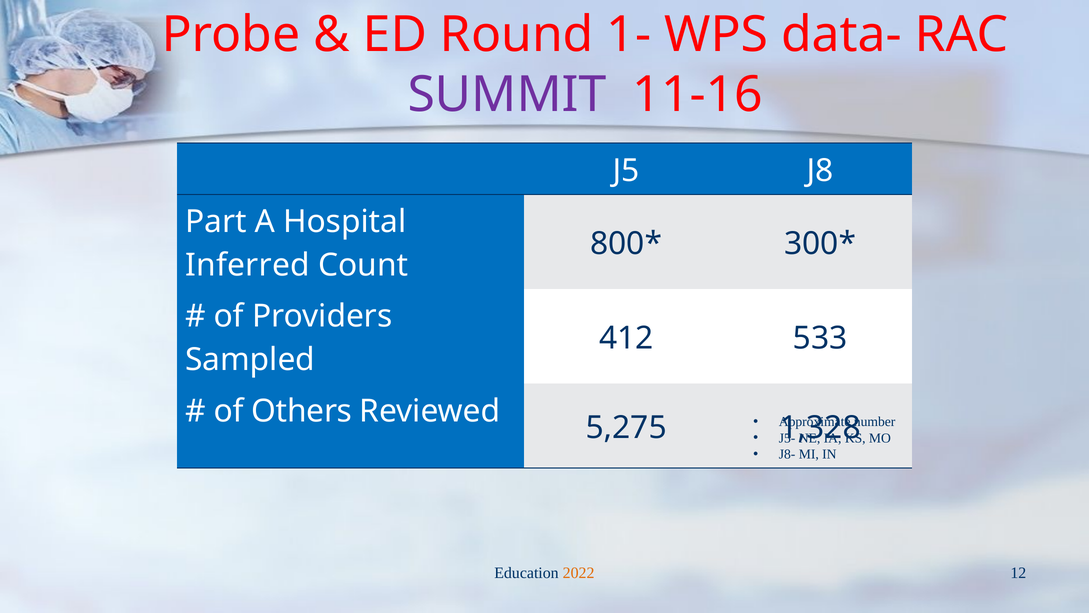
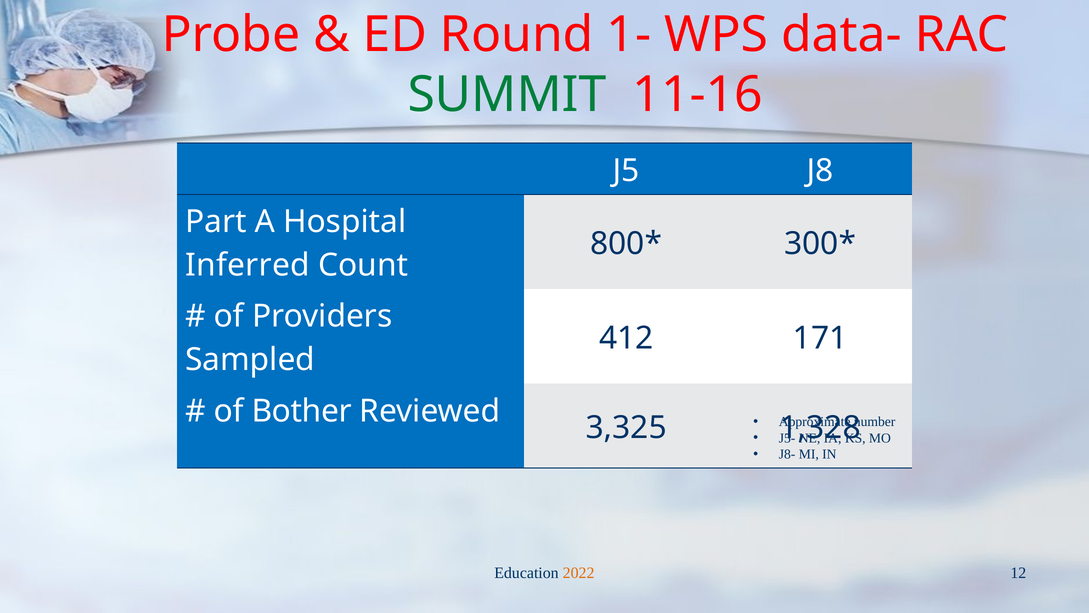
SUMMIT colour: purple -> green
533: 533 -> 171
Others: Others -> Bother
5,275: 5,275 -> 3,325
